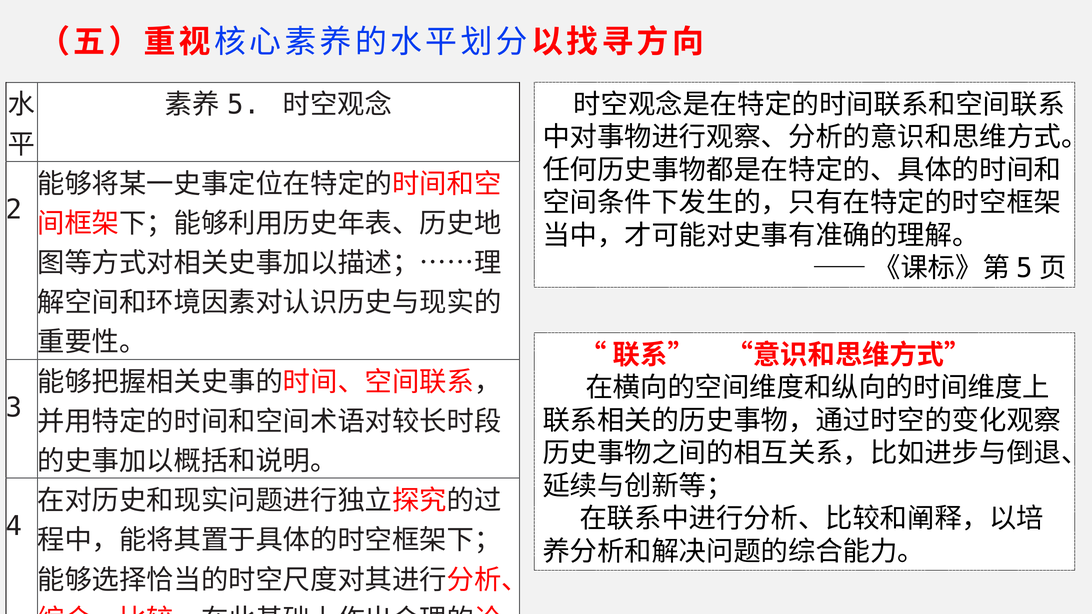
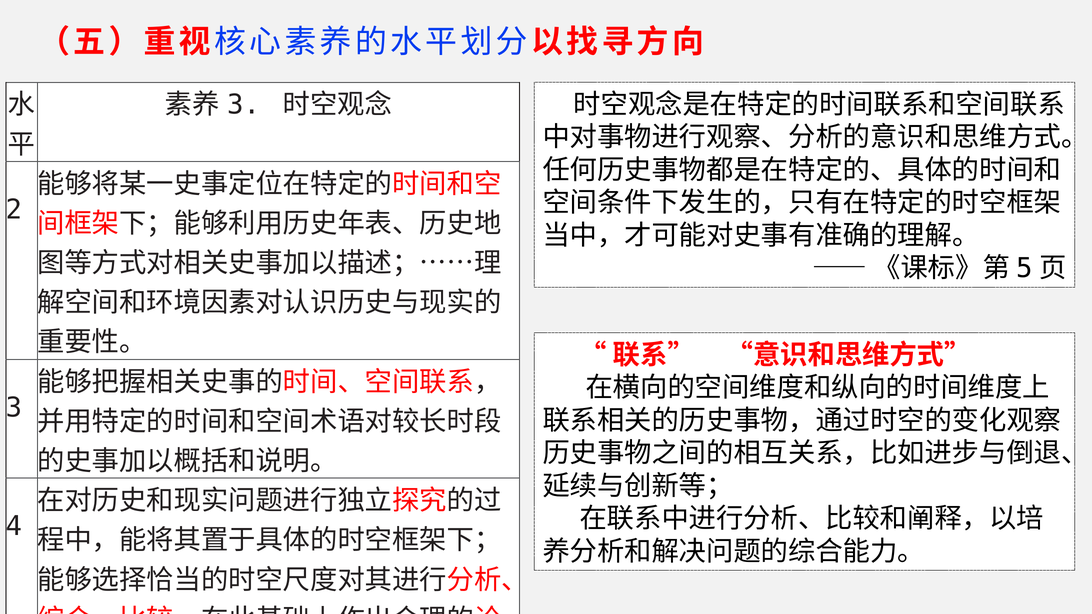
5 at (244, 105): 5 -> 3
